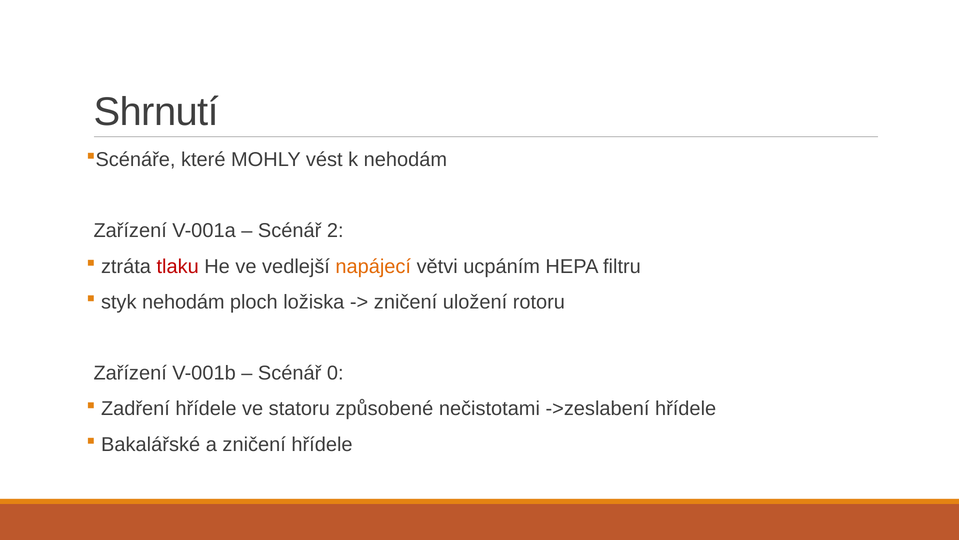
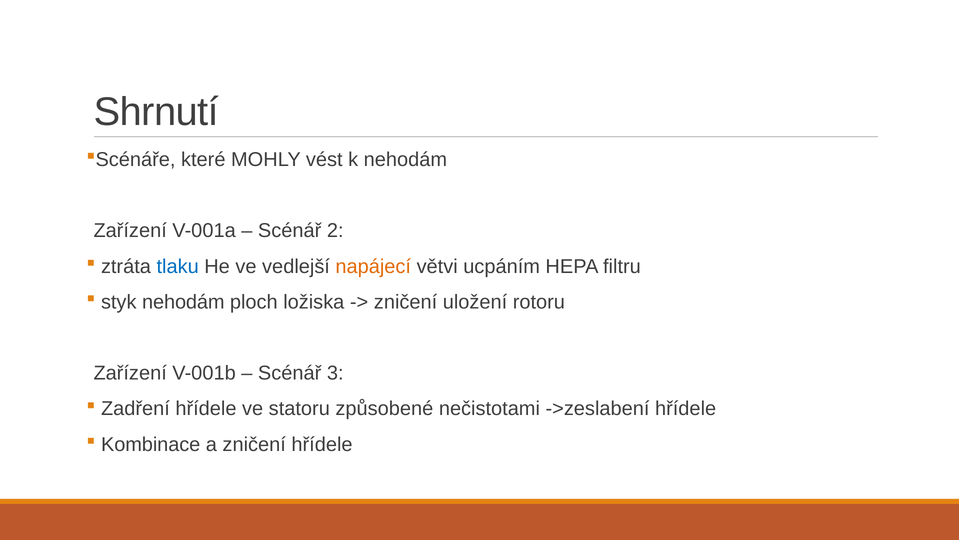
tlaku colour: red -> blue
0: 0 -> 3
Bakalářské: Bakalářské -> Kombinace
